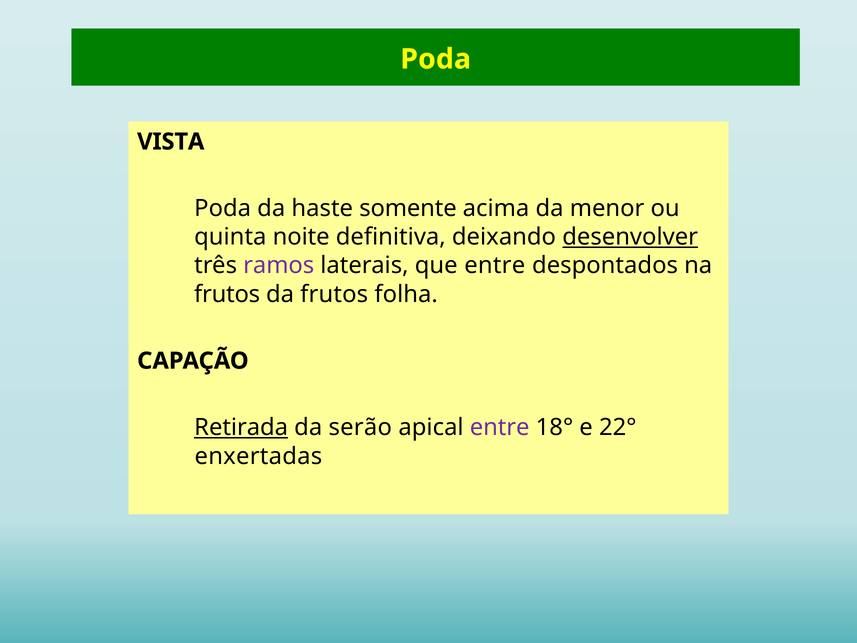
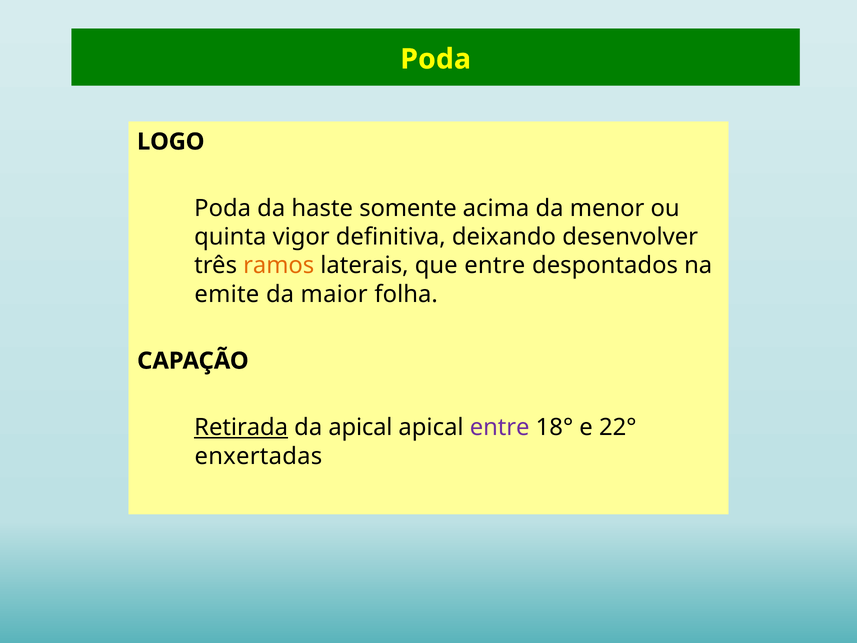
VISTA: VISTA -> LOGO
noite: noite -> vigor
desenvolver underline: present -> none
ramos colour: purple -> orange
frutos at (227, 294): frutos -> emite
da frutos: frutos -> maior
da serão: serão -> apical
